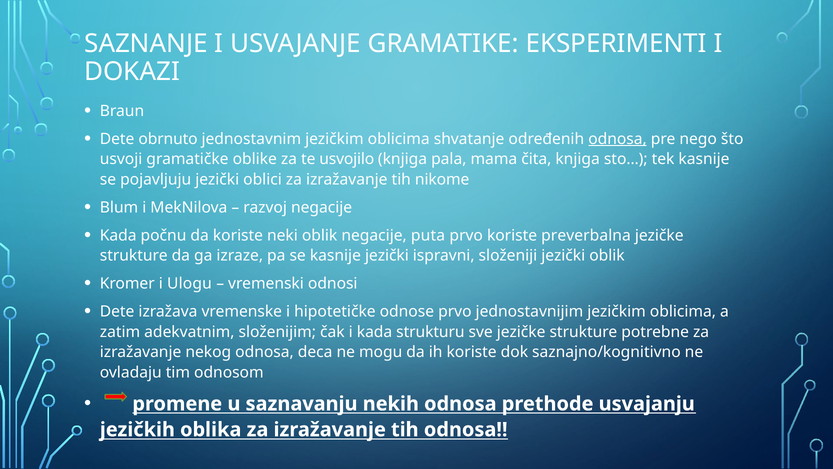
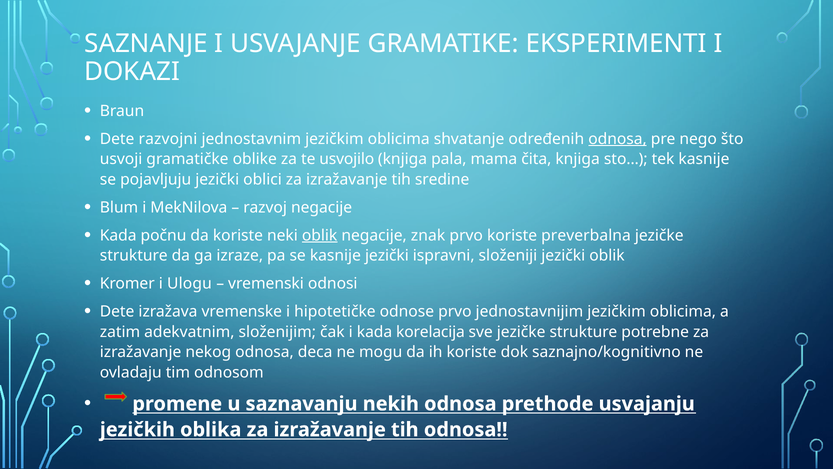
obrnuto: obrnuto -> razvojni
nikome: nikome -> sredine
oblik at (320, 235) underline: none -> present
puta: puta -> znak
strukturu: strukturu -> korelacija
